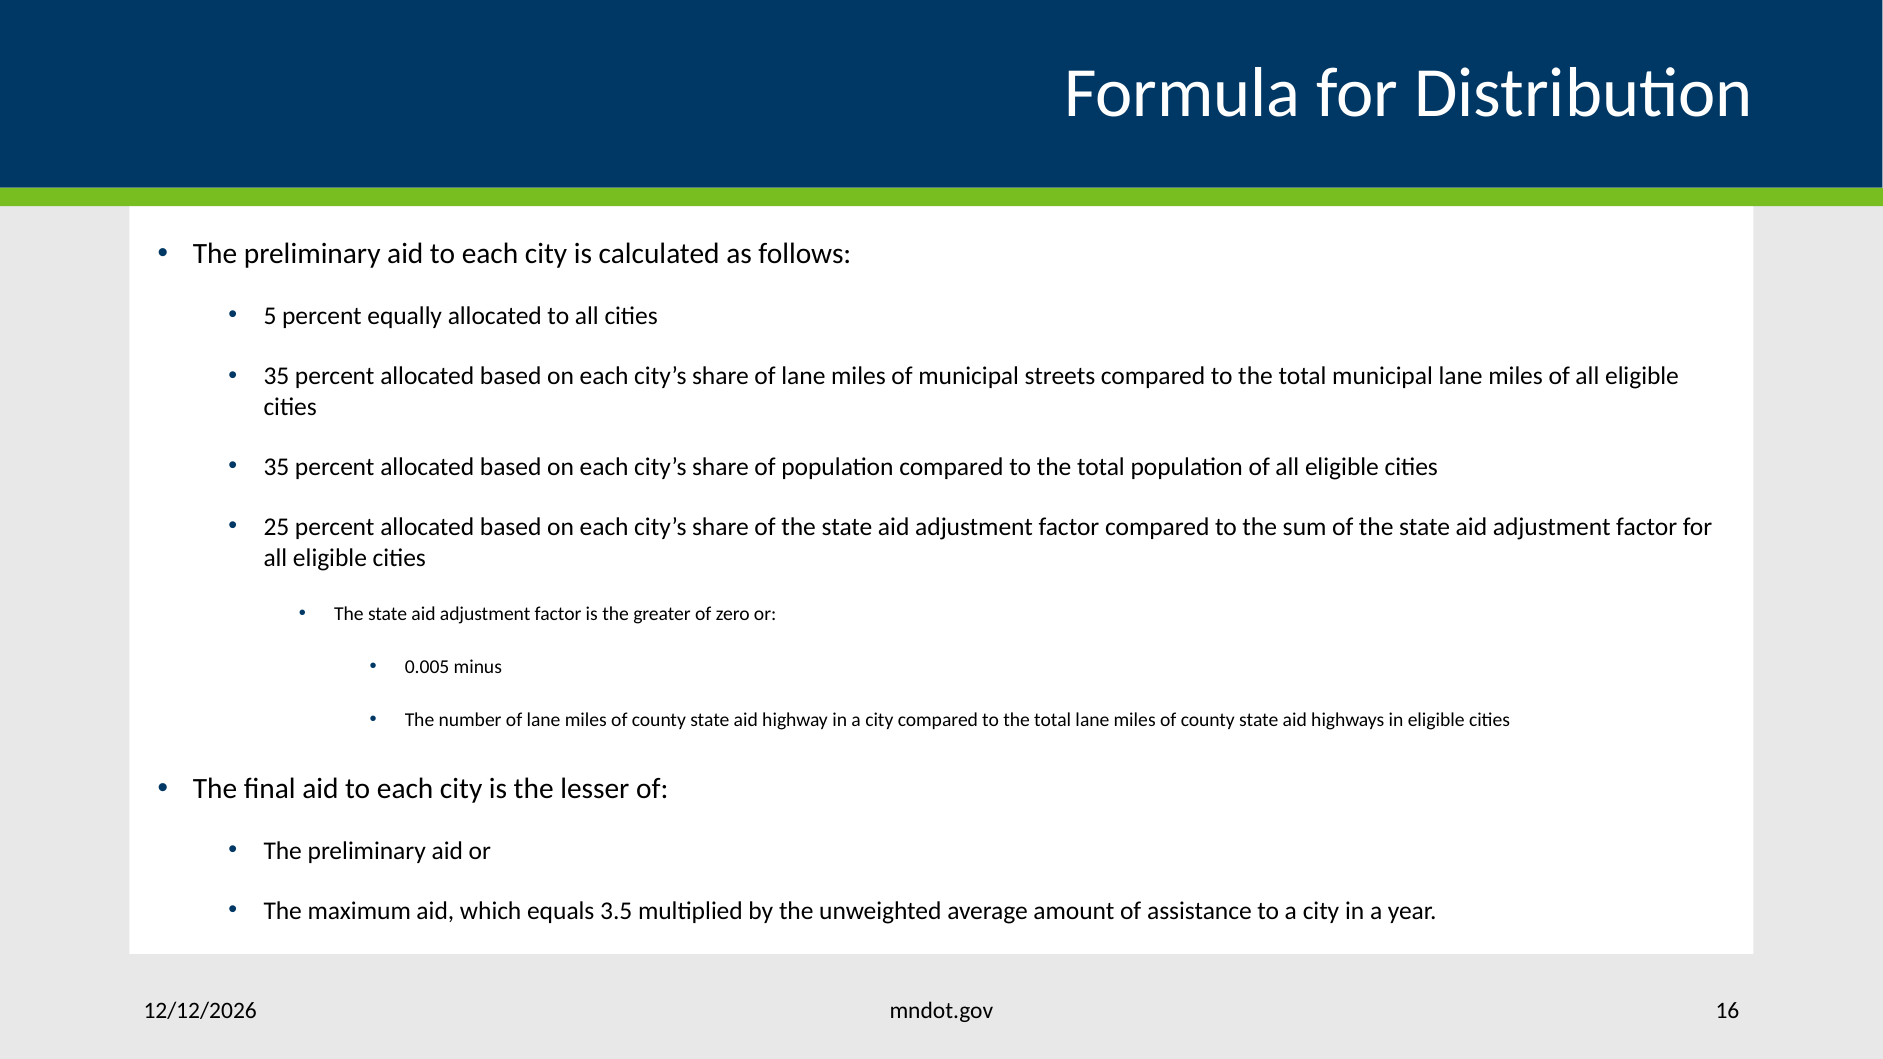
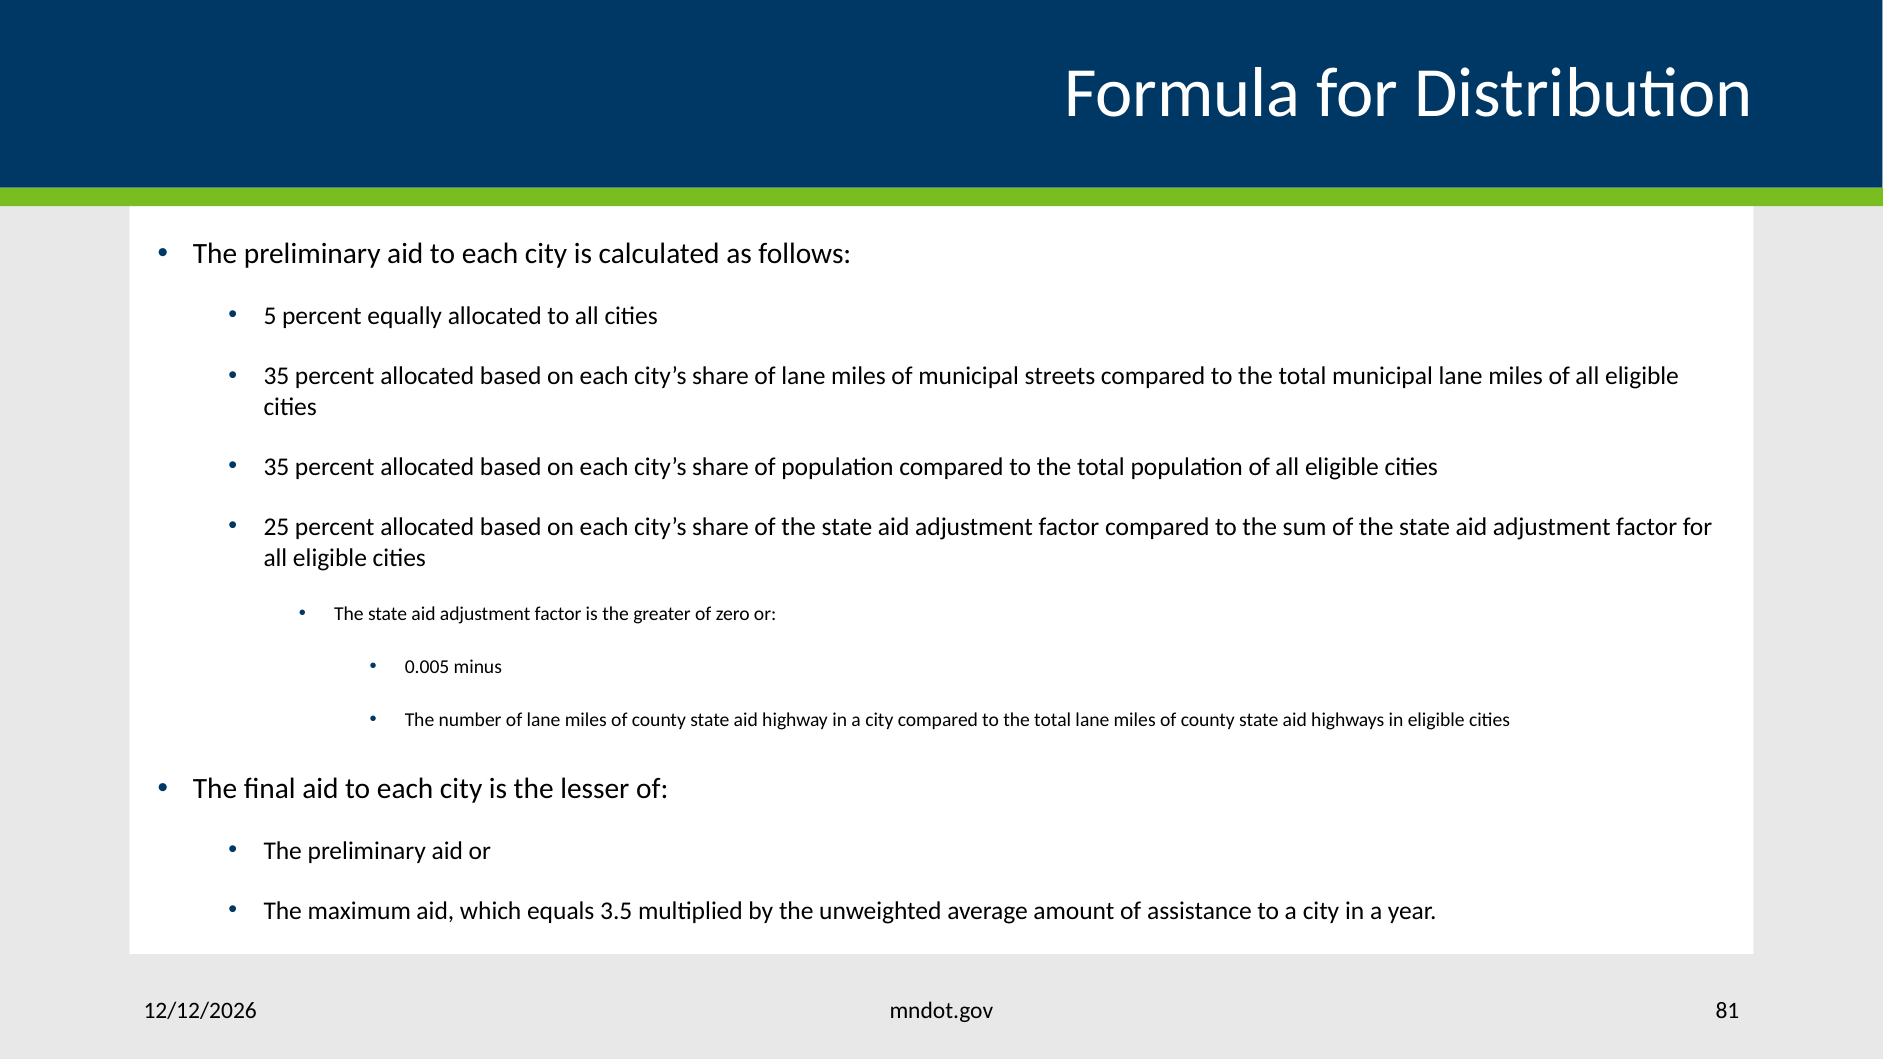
16: 16 -> 81
